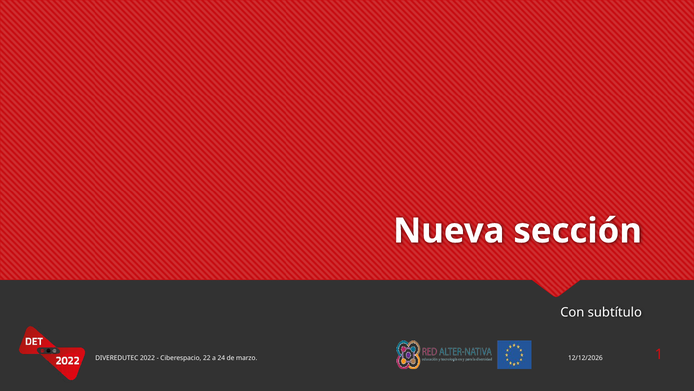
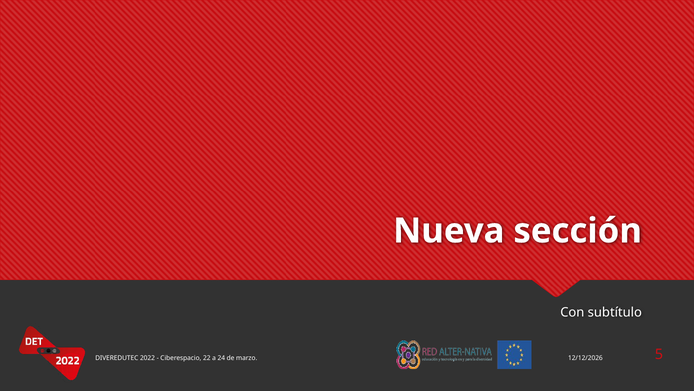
1: 1 -> 5
